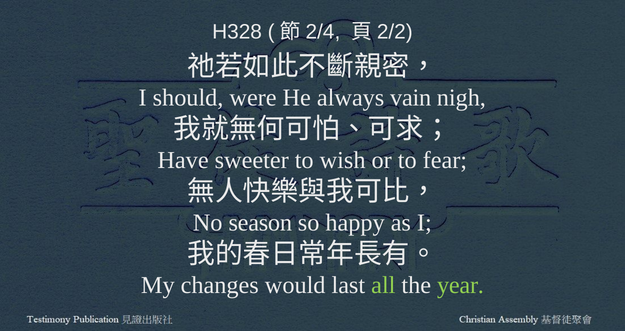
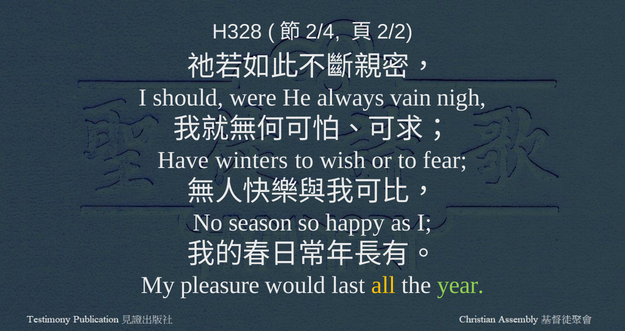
sweeter: sweeter -> winters
changes: changes -> pleasure
all colour: light green -> yellow
